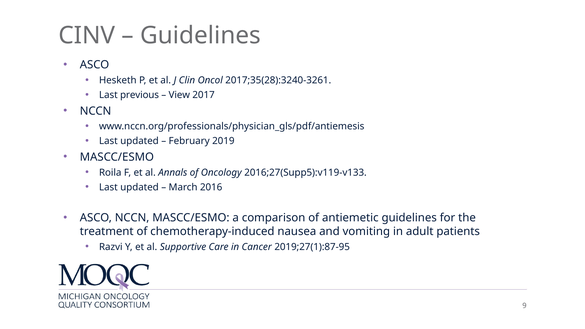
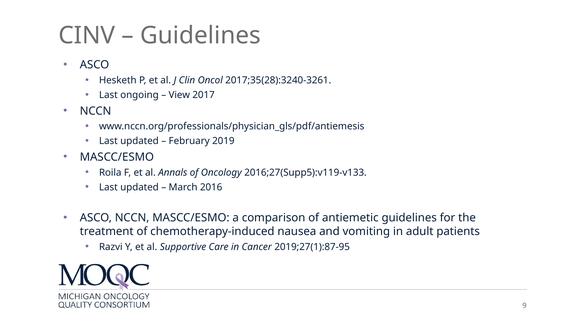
previous: previous -> ongoing
